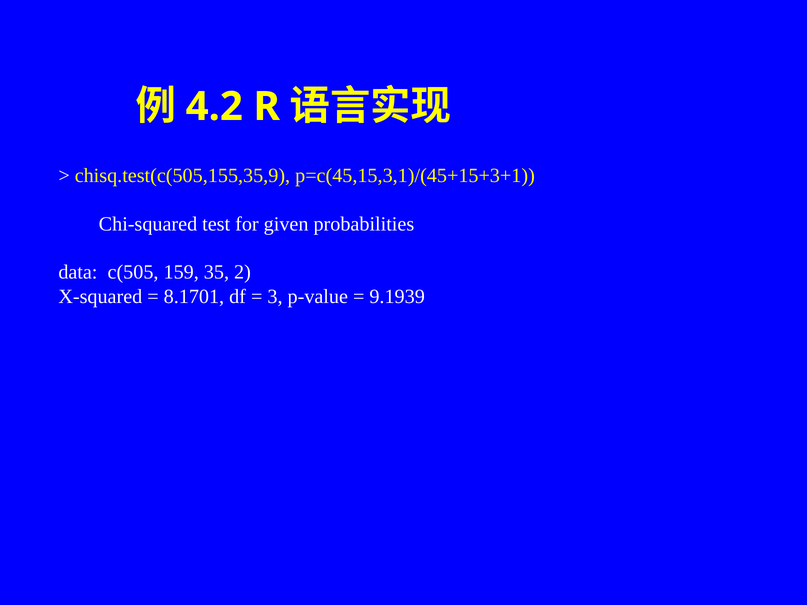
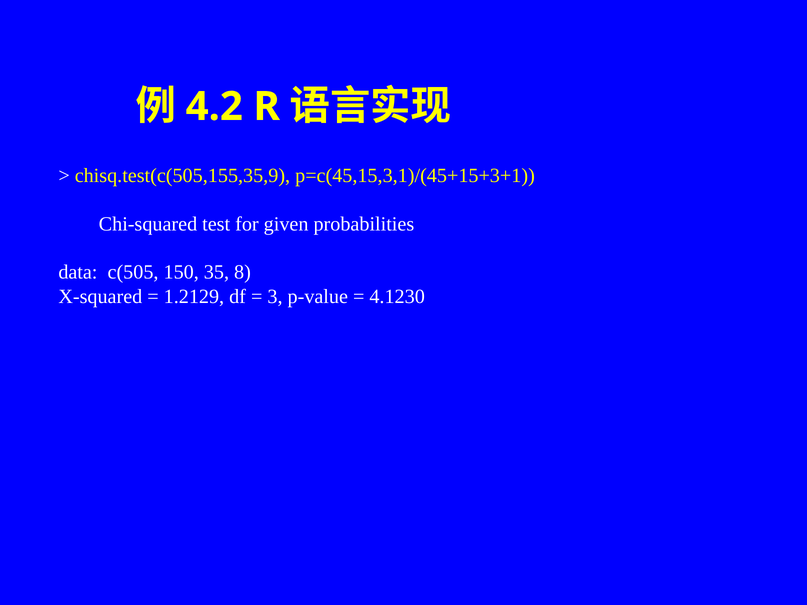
159: 159 -> 150
2: 2 -> 8
8.1701: 8.1701 -> 1.2129
9.1939: 9.1939 -> 4.1230
